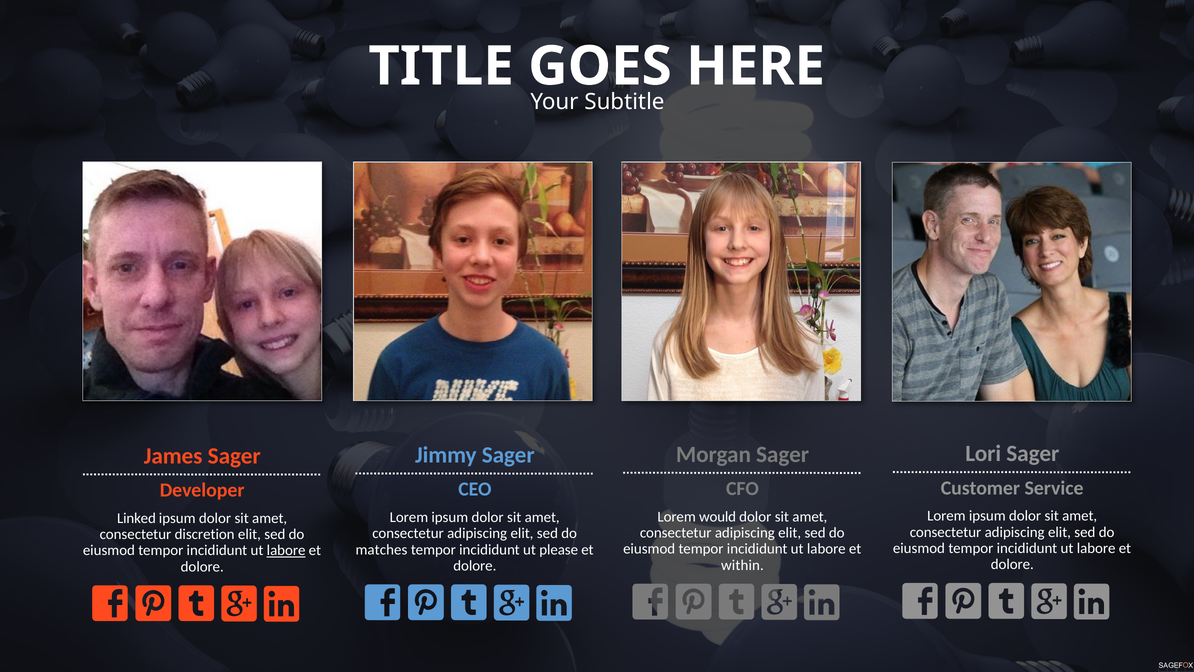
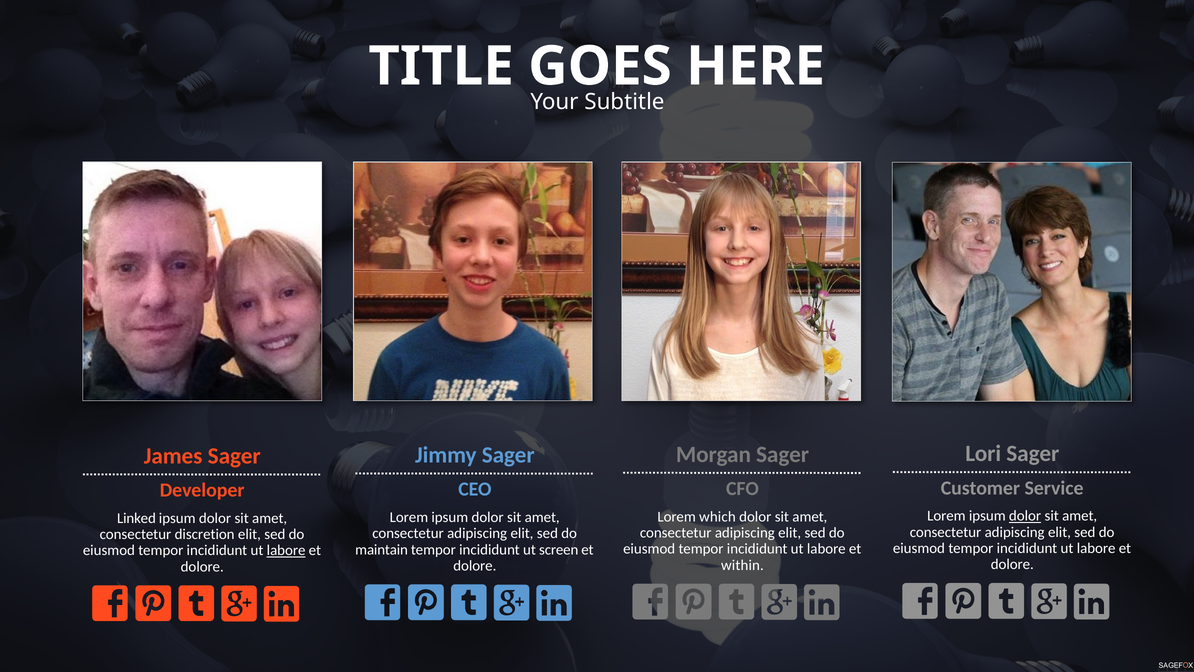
dolor at (1025, 516) underline: none -> present
would: would -> which
matches: matches -> maintain
please: please -> screen
